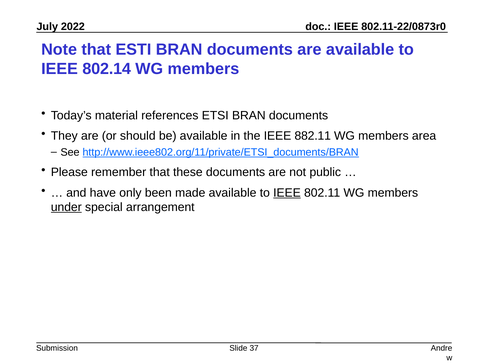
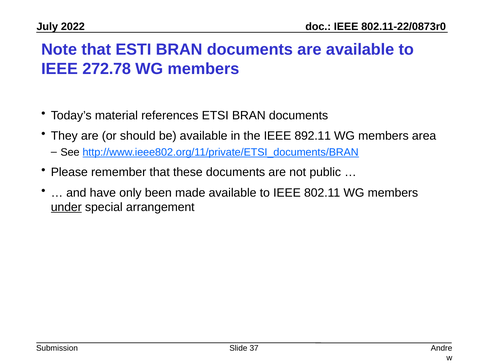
802.14: 802.14 -> 272.78
882.11: 882.11 -> 892.11
IEEE at (287, 193) underline: present -> none
